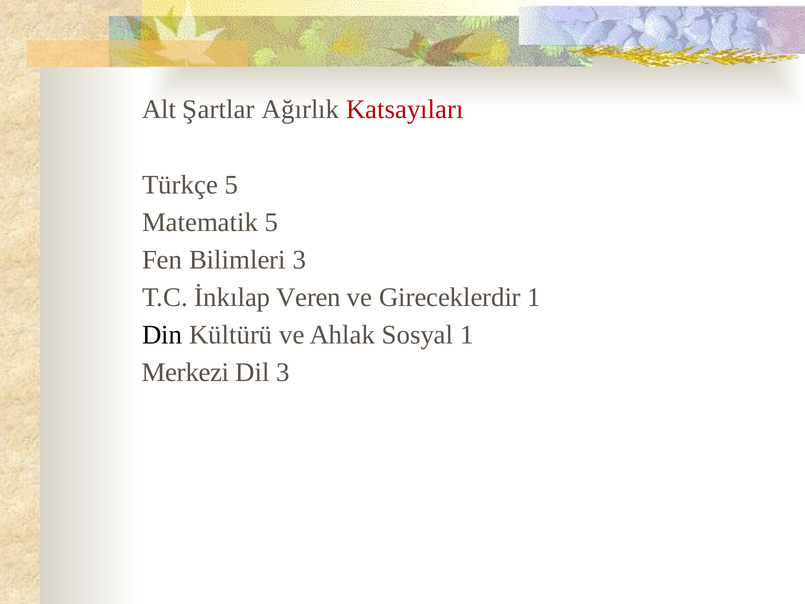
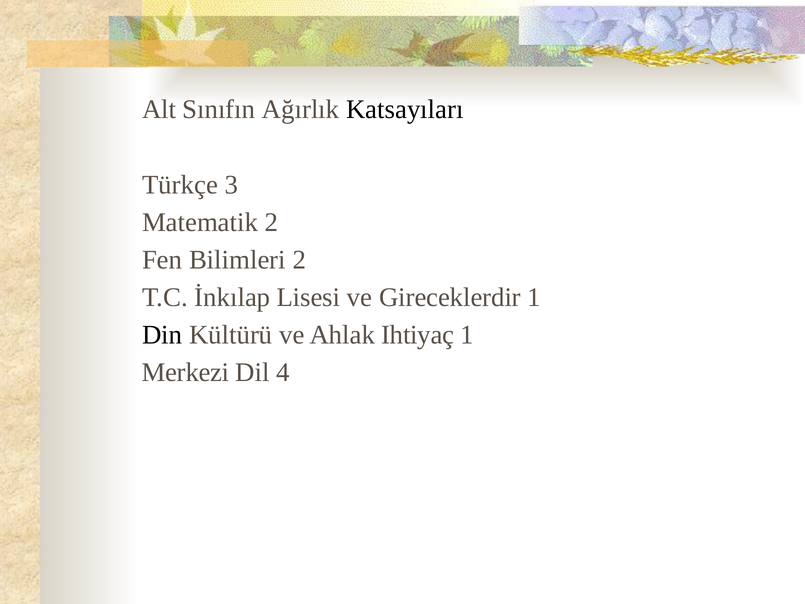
Şartlar: Şartlar -> Sınıfın
Katsayıları colour: red -> black
Türkçe 5: 5 -> 3
Matematik 5: 5 -> 2
Bilimleri 3: 3 -> 2
Veren: Veren -> Lisesi
Sosyal: Sosyal -> Ihtiyaç
Dil 3: 3 -> 4
